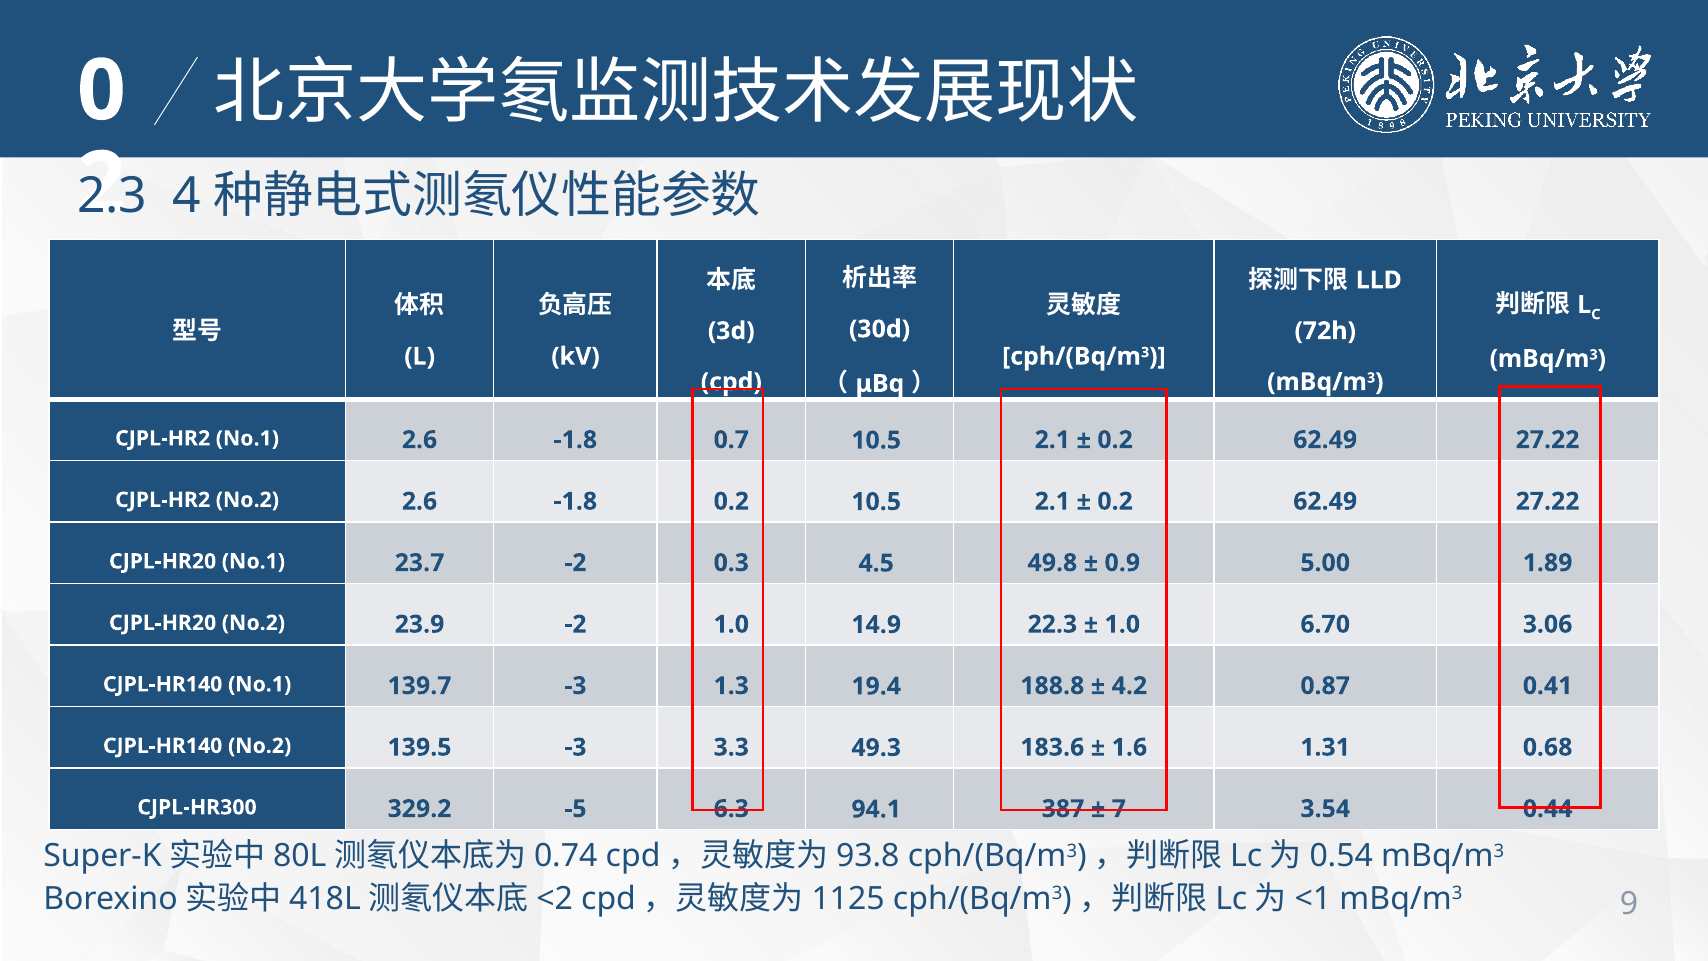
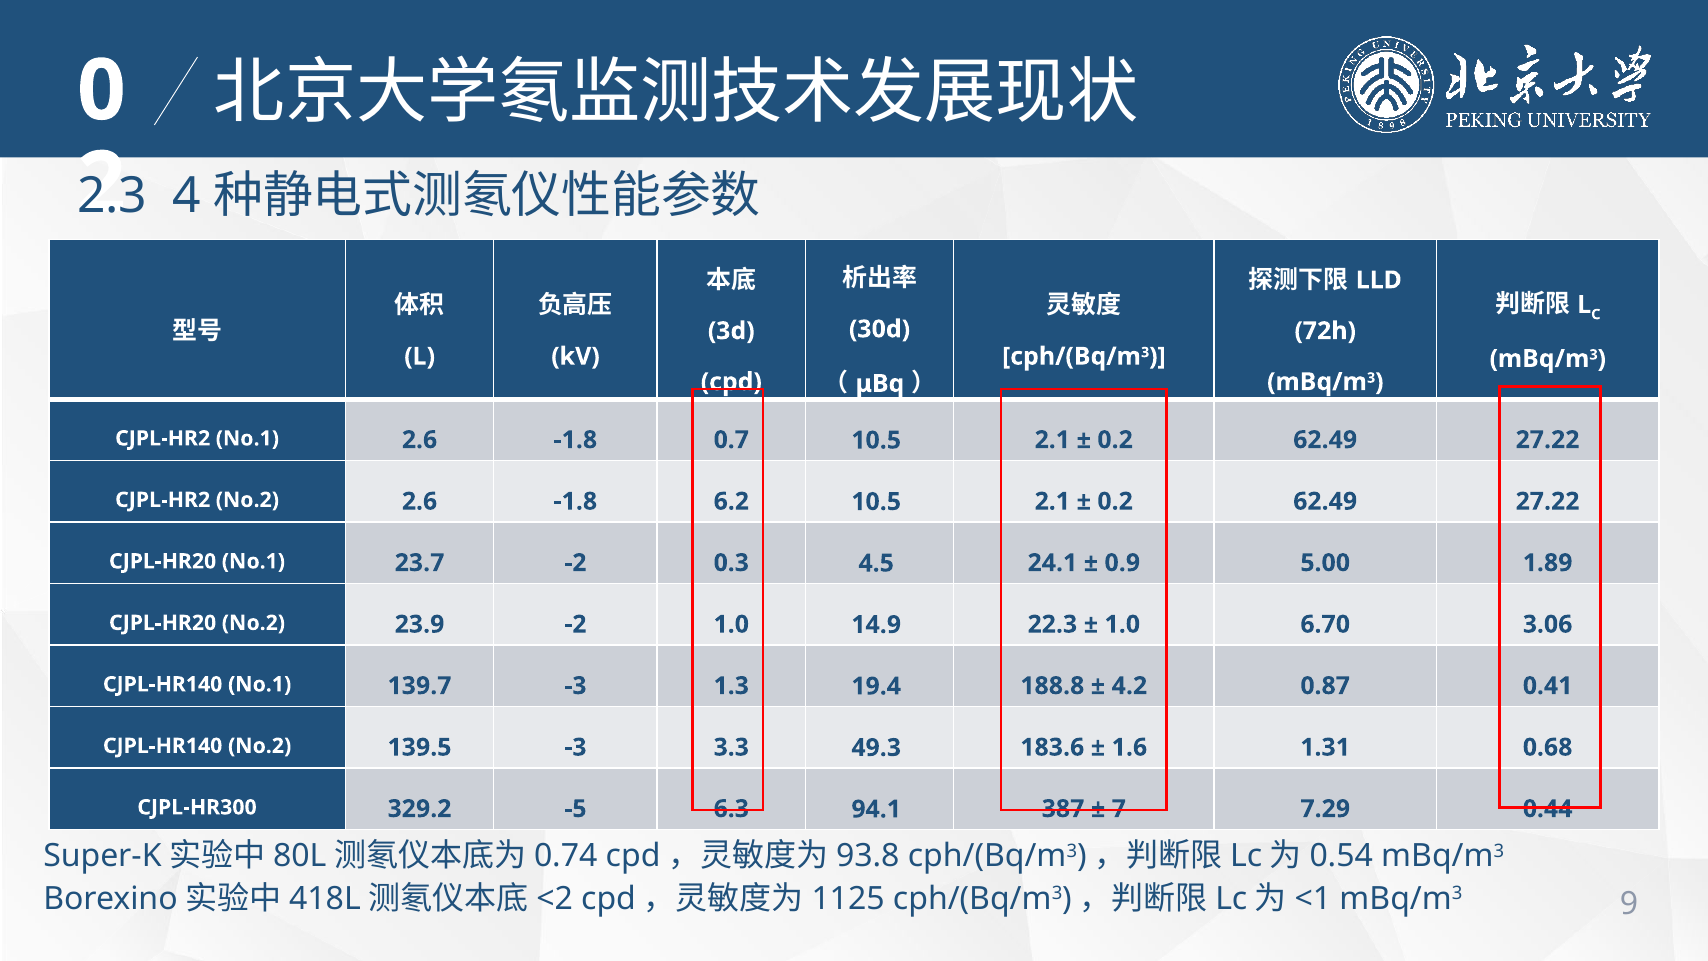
-1.8 0.2: 0.2 -> 6.2
49.8: 49.8 -> 24.1
3.54: 3.54 -> 7.29
